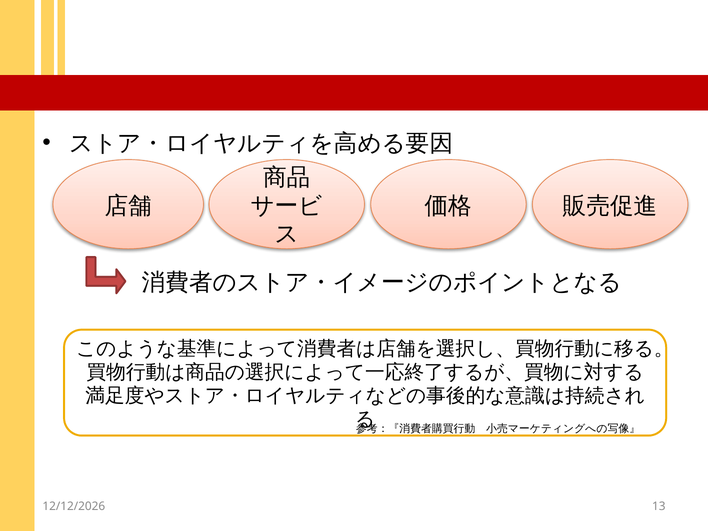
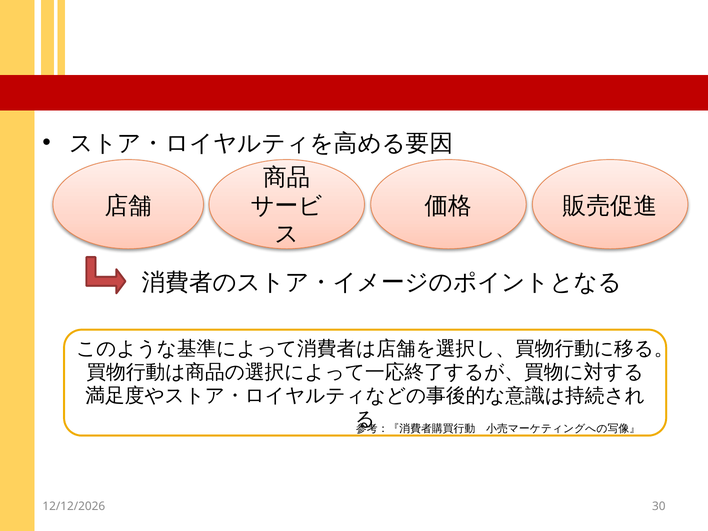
13: 13 -> 30
